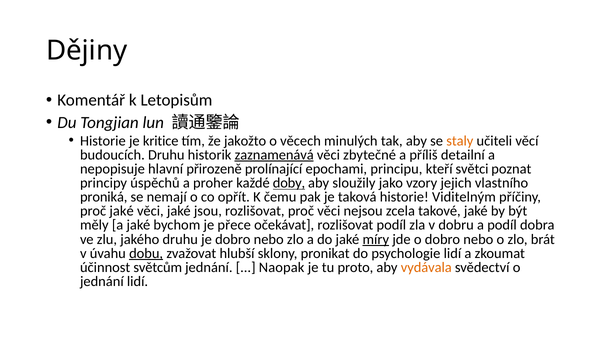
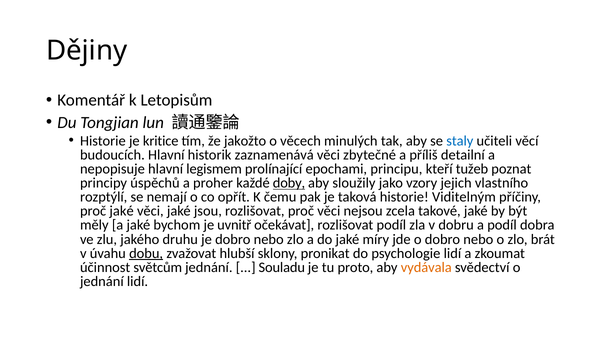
staly colour: orange -> blue
budoucích Druhu: Druhu -> Hlavní
zaznamenává underline: present -> none
přirozeně: přirozeně -> legismem
světci: světci -> tužeb
proniká: proniká -> rozptýlí
přece: přece -> uvnitř
míry underline: present -> none
Naopak: Naopak -> Souladu
